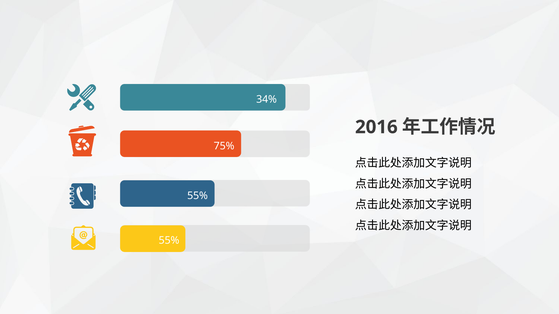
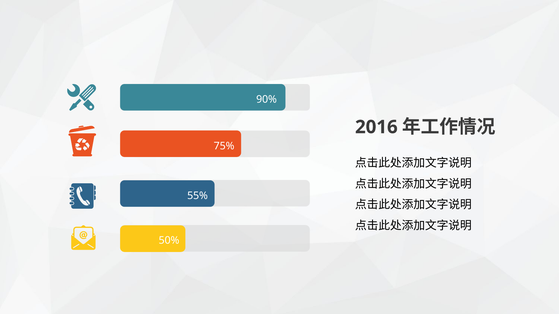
34%: 34% -> 90%
55% at (169, 241): 55% -> 50%
